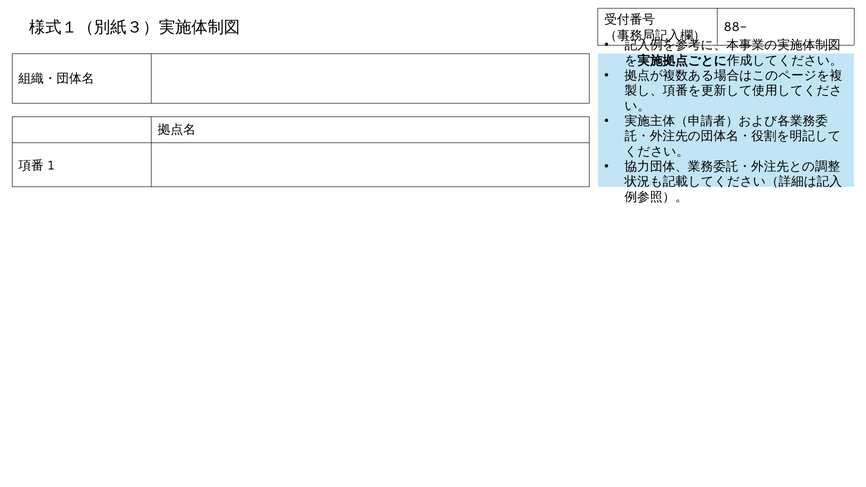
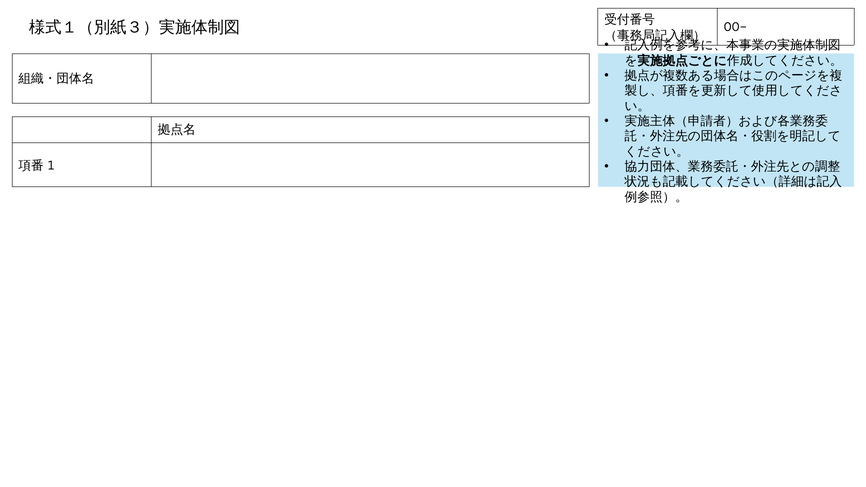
88-: 88- -> 00-
